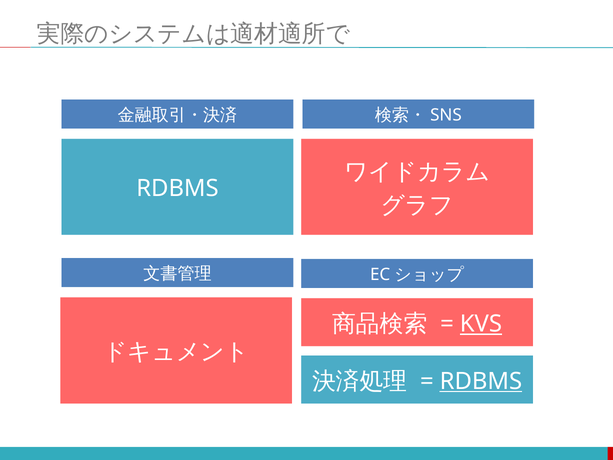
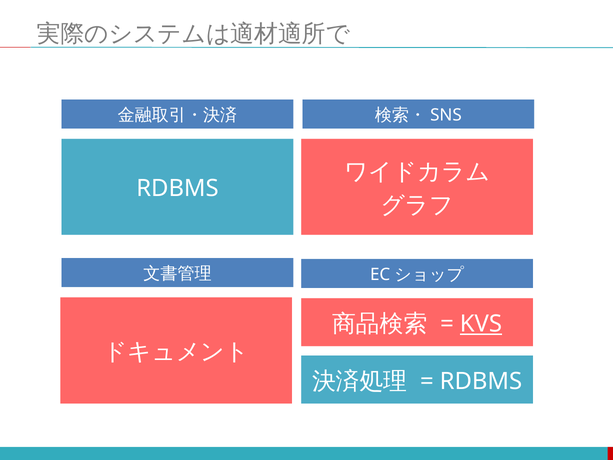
RDBMS at (481, 381) underline: present -> none
